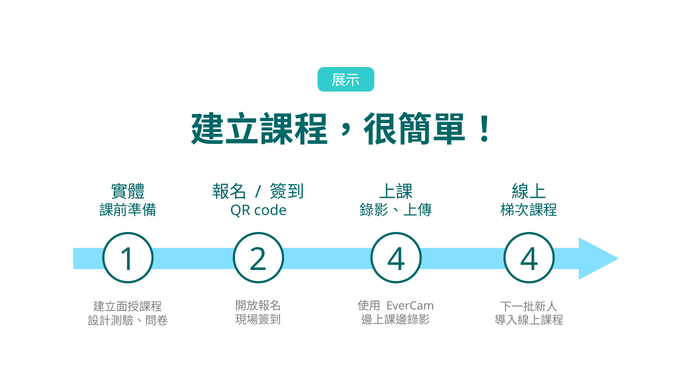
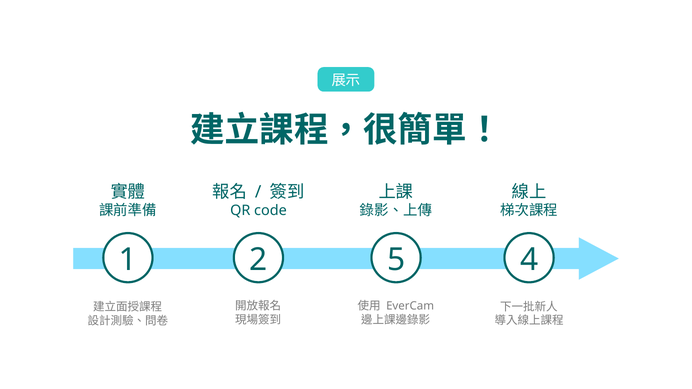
2 4: 4 -> 5
